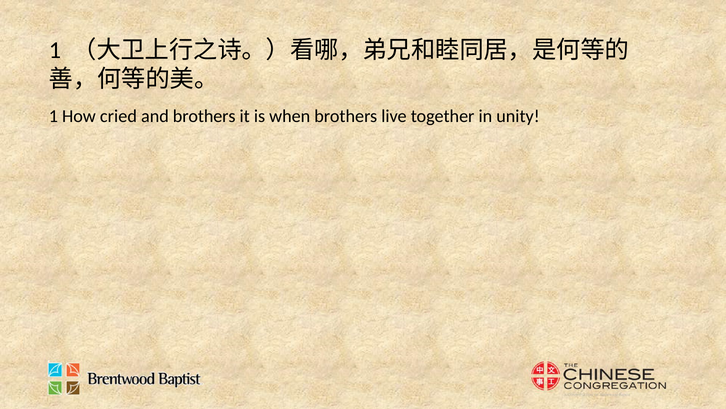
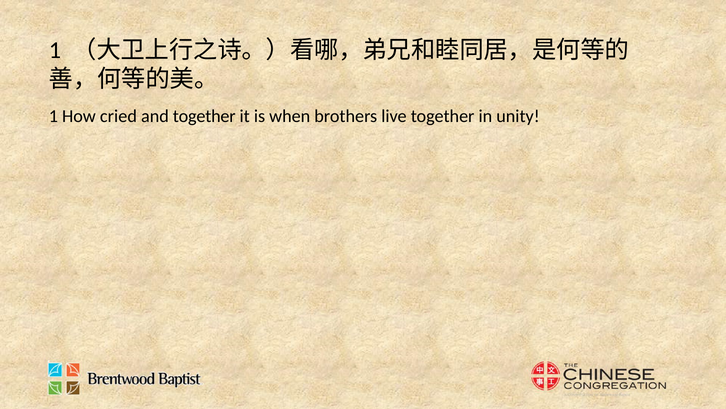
and brothers: brothers -> together
